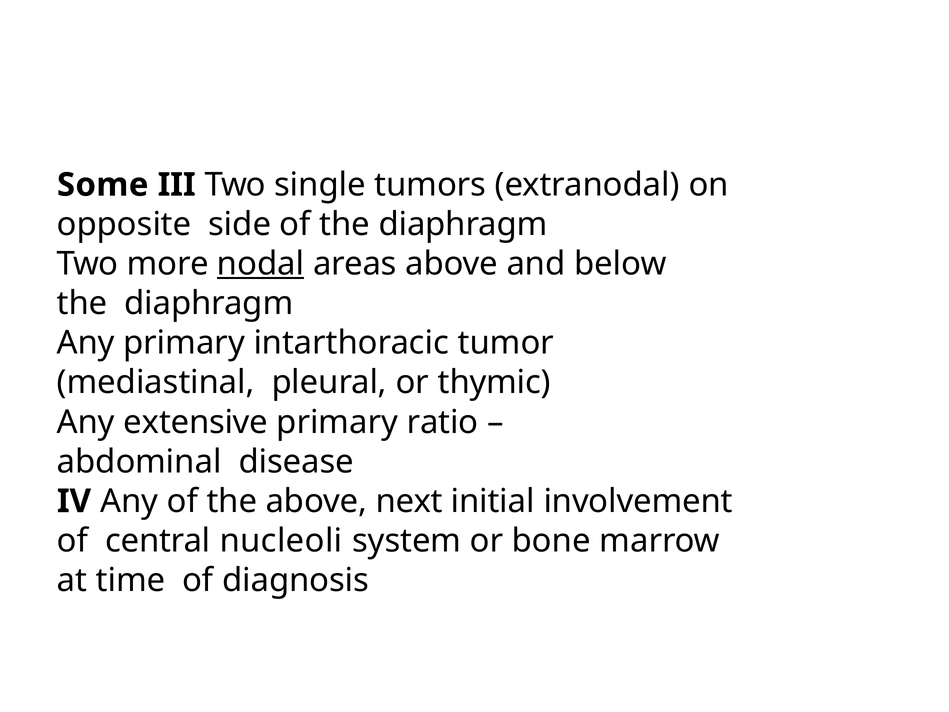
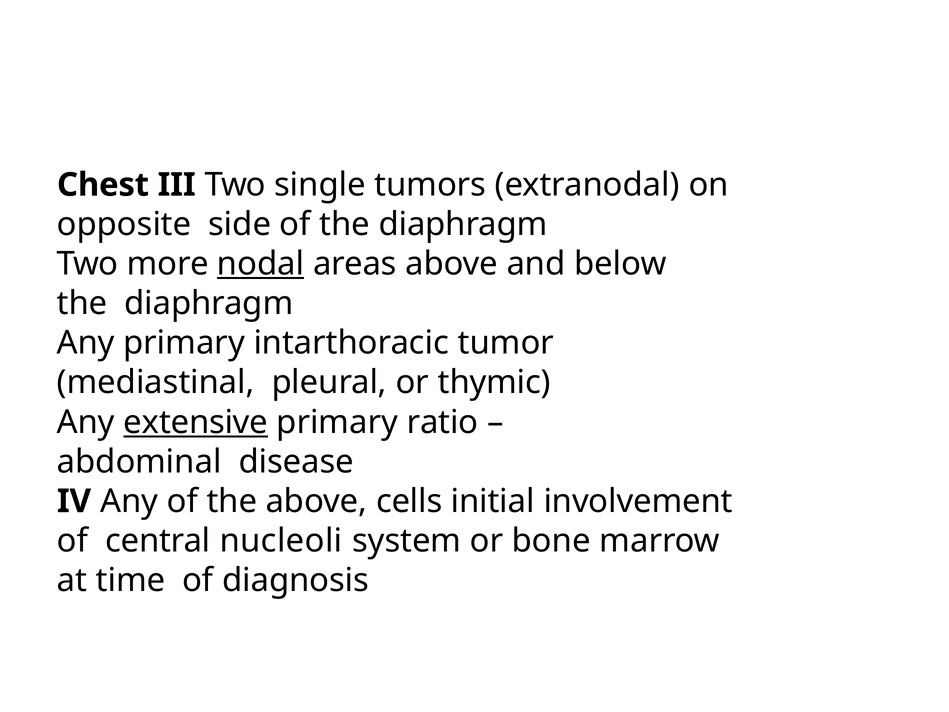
Some: Some -> Chest
extensive underline: none -> present
next: next -> cells
